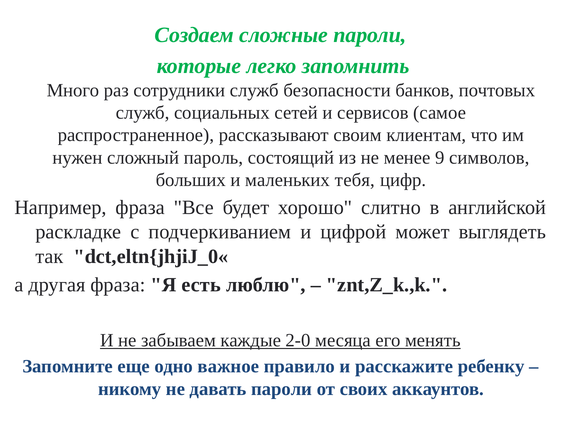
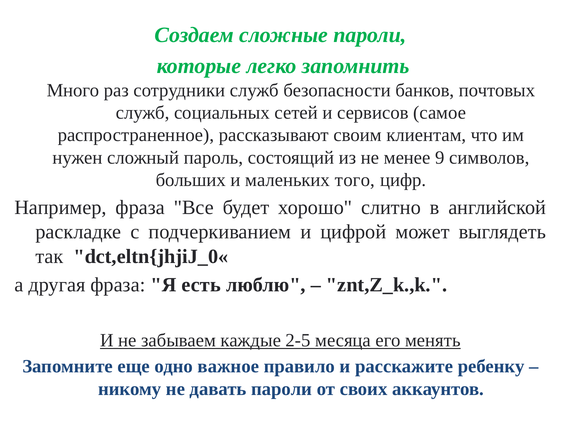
тебя: тебя -> того
2-0: 2-0 -> 2-5
